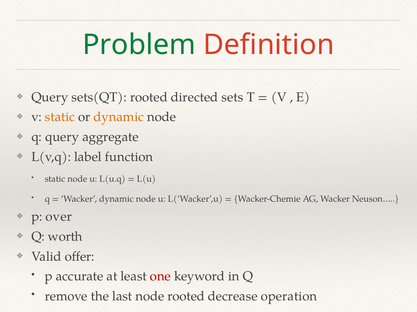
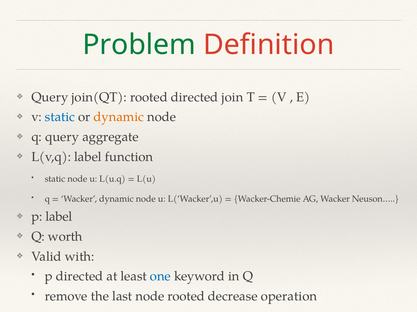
sets(QT: sets(QT -> join(QT
sets: sets -> join
static at (60, 117) colour: orange -> blue
p over: over -> label
offer: offer -> with
p accurate: accurate -> directed
one colour: red -> blue
